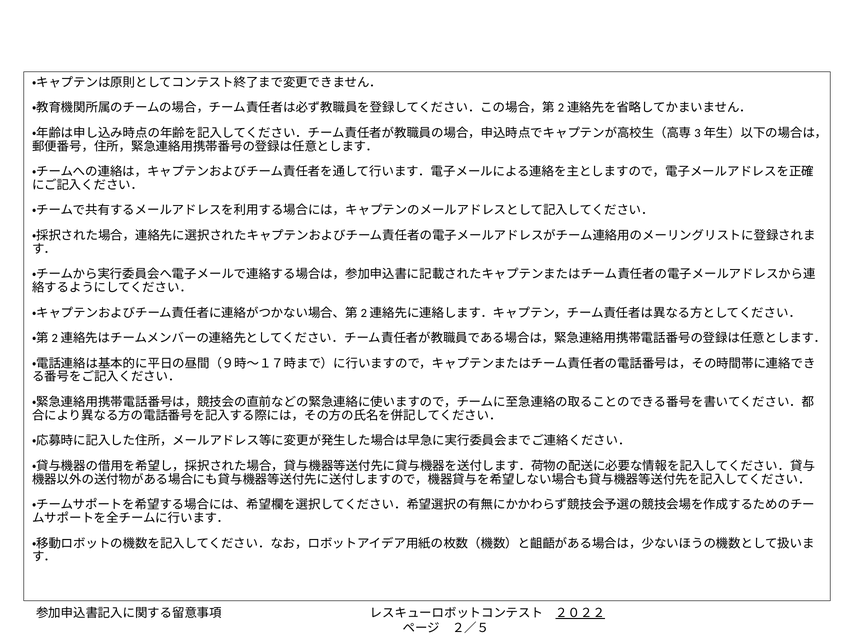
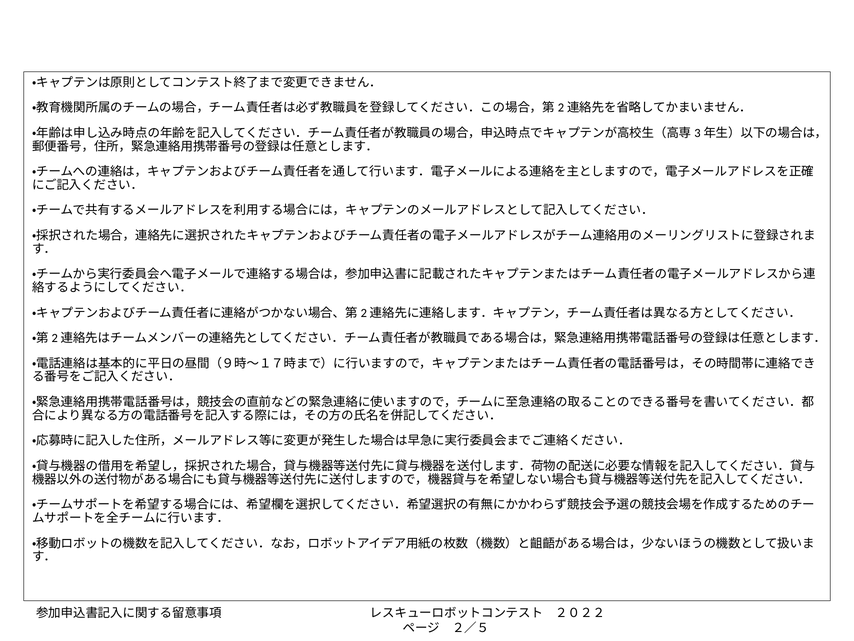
２０２２ underline: present -> none
